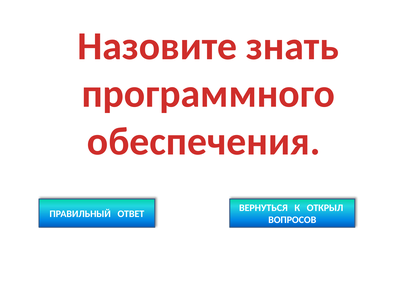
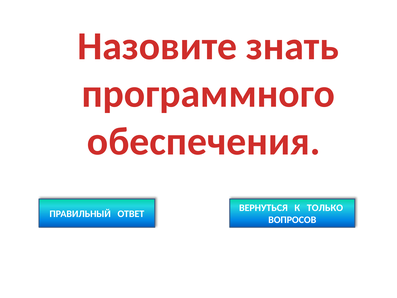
ОТКРЫЛ: ОТКРЫЛ -> ТОЛЬКО
